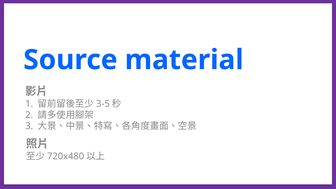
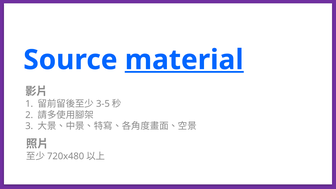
material underline: none -> present
